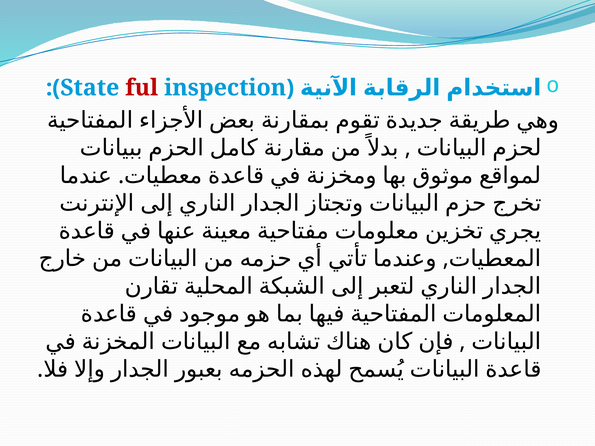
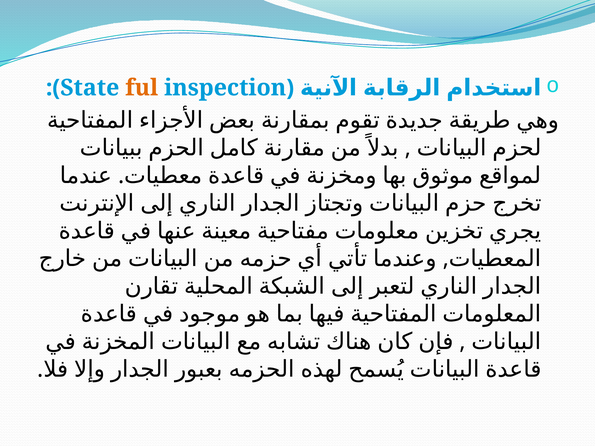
ful colour: red -> orange
